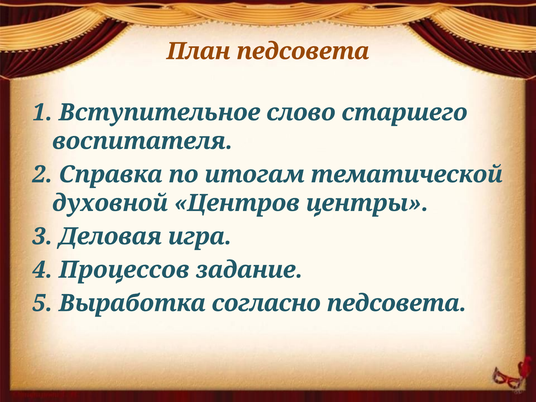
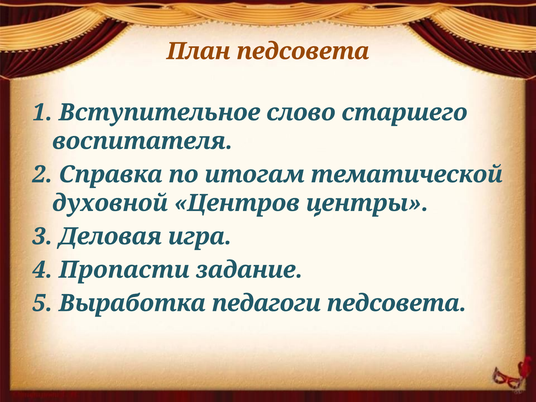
Процессов: Процессов -> Пропасти
согласно: согласно -> педагоги
